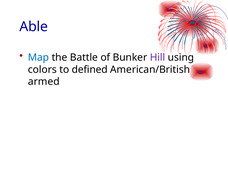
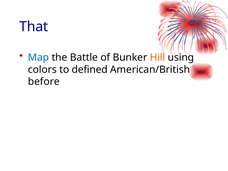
Able: Able -> That
Hill colour: purple -> orange
armed: armed -> before
